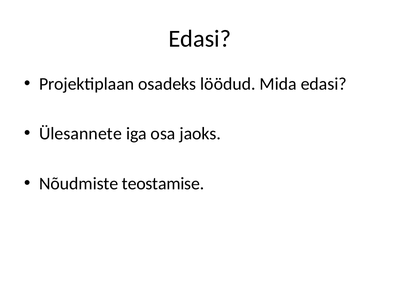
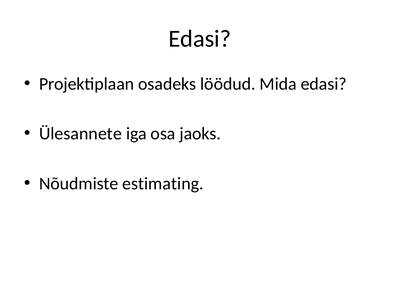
teostamise: teostamise -> estimating
